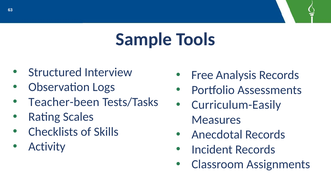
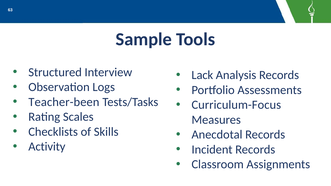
Free: Free -> Lack
Curriculum-Easily: Curriculum-Easily -> Curriculum-Focus
